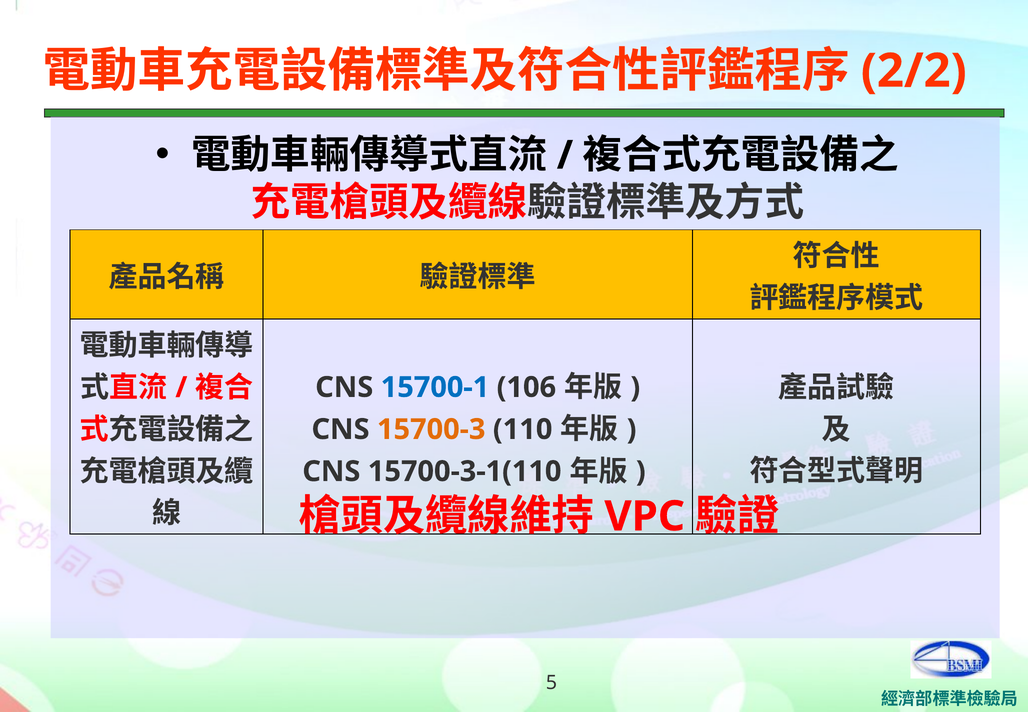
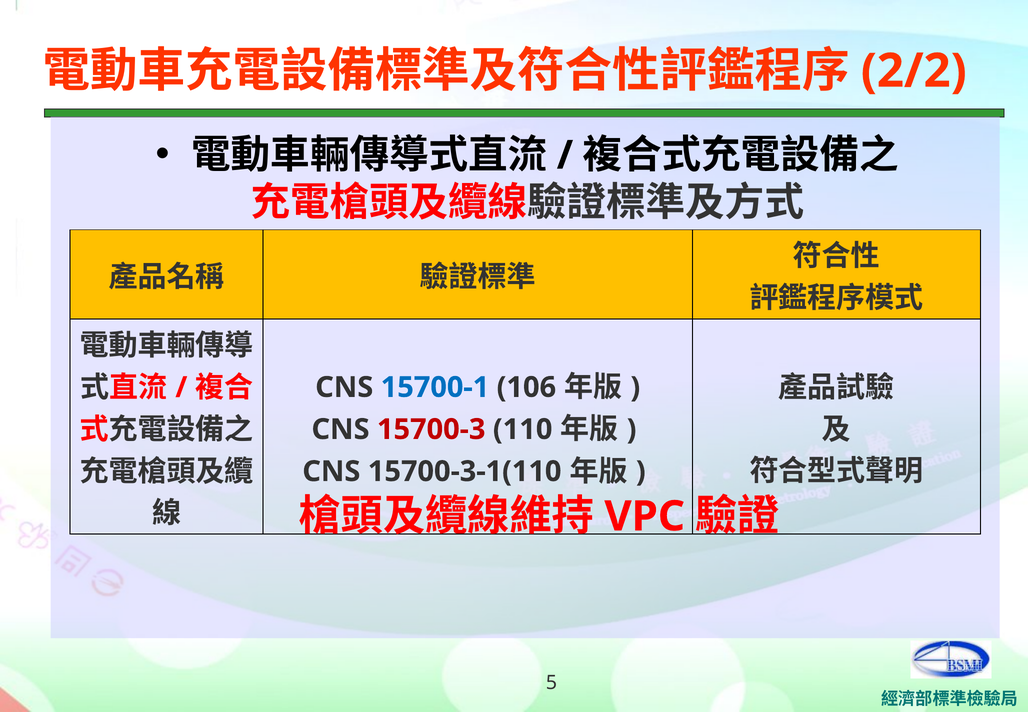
15700-3 colour: orange -> red
